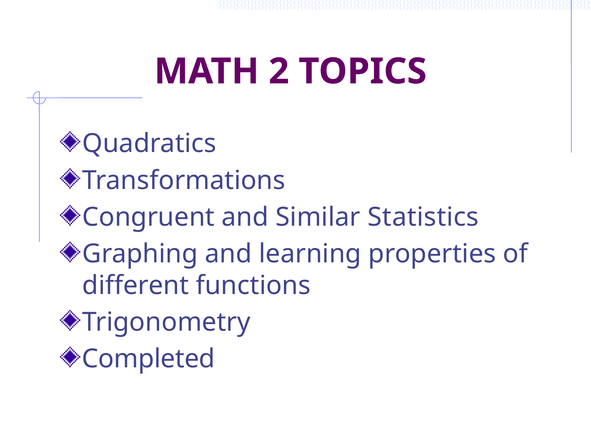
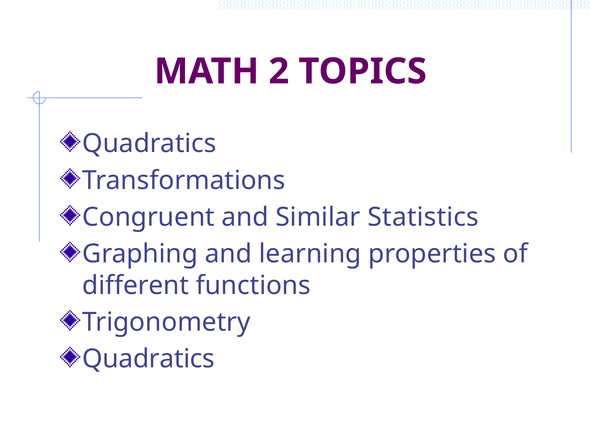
Completed at (149, 359): Completed -> Quadratics
